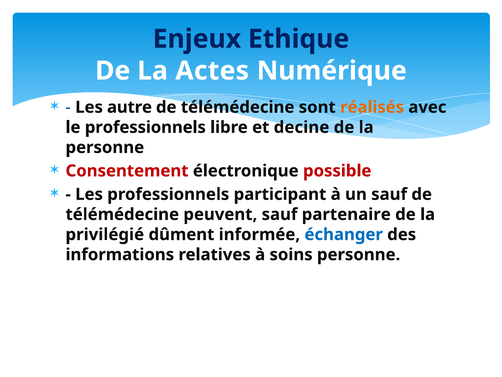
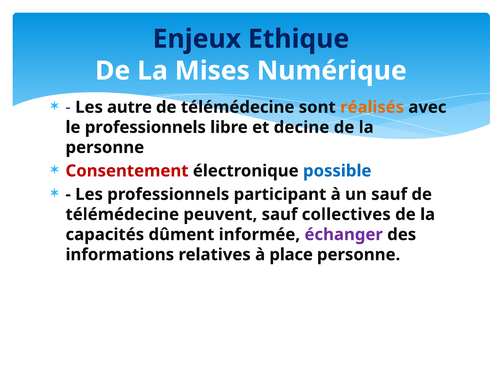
Actes: Actes -> Mises
possible colour: red -> blue
partenaire: partenaire -> collectives
privilégié: privilégié -> capacités
échanger colour: blue -> purple
soins: soins -> place
